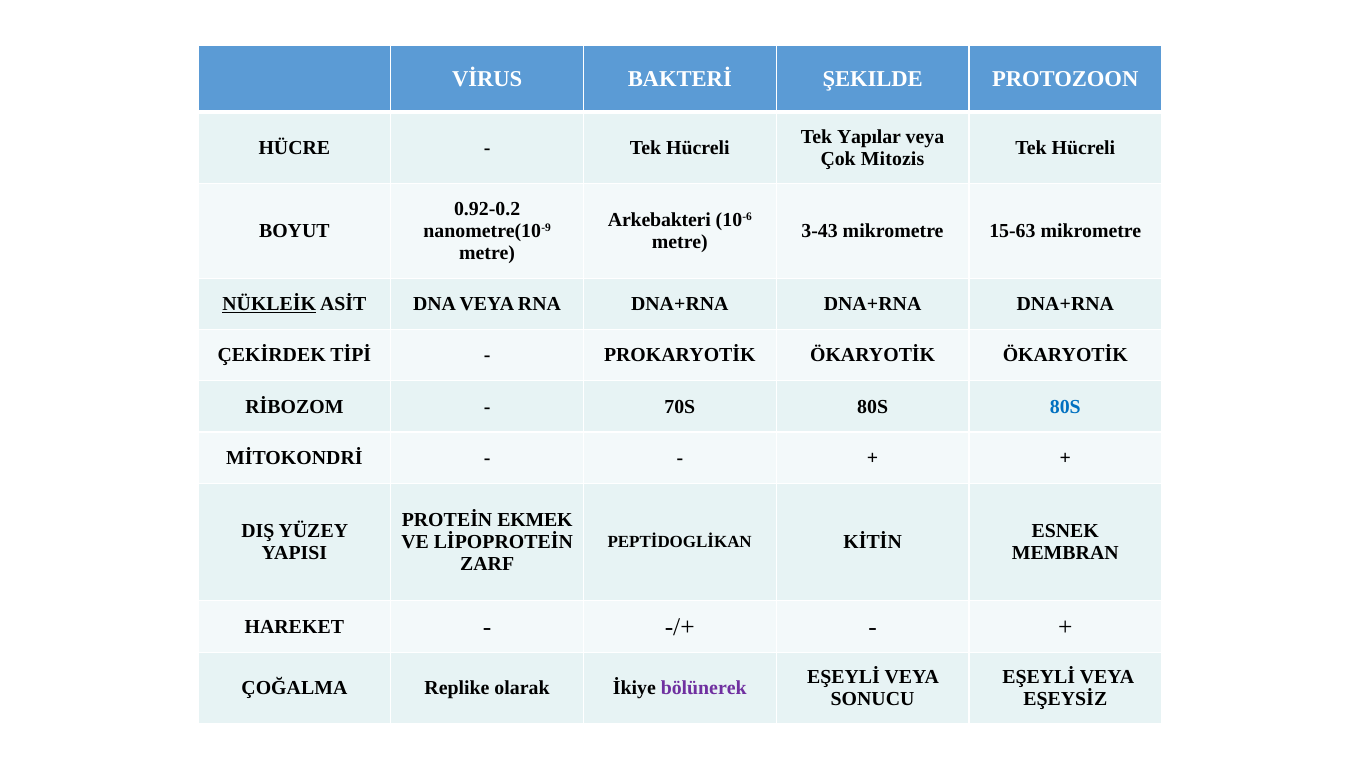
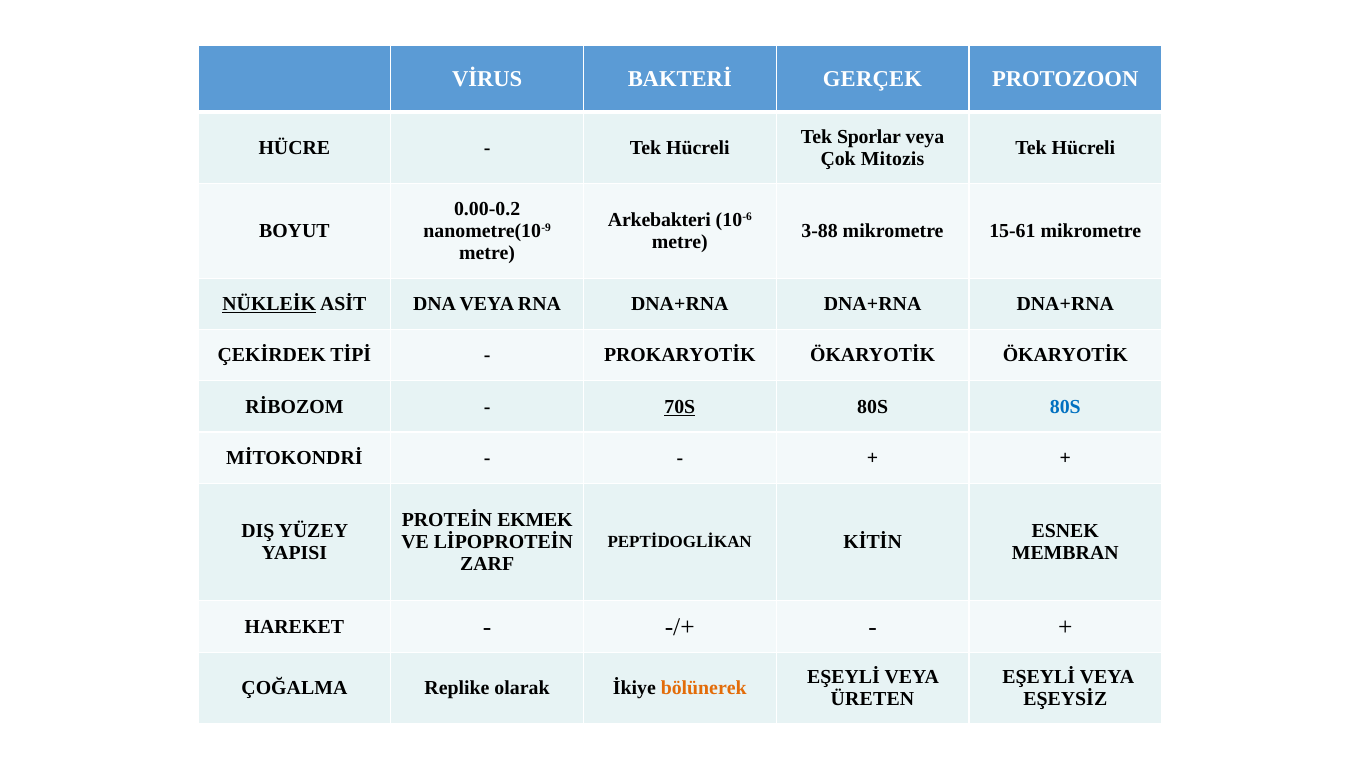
ŞEKILDE: ŞEKILDE -> GERÇEK
Yapılar: Yapılar -> Sporlar
0.92-0.2: 0.92-0.2 -> 0.00-0.2
3-43: 3-43 -> 3-88
15-63: 15-63 -> 15-61
70S underline: none -> present
bölünerek colour: purple -> orange
SONUCU: SONUCU -> ÜRETEN
